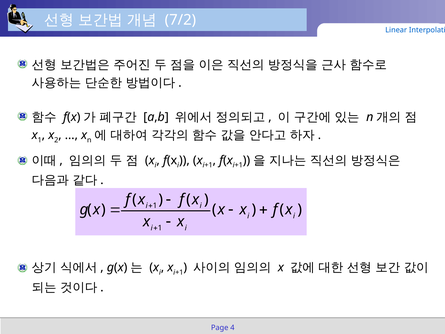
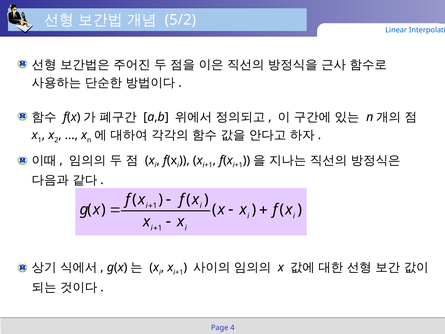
7/2: 7/2 -> 5/2
